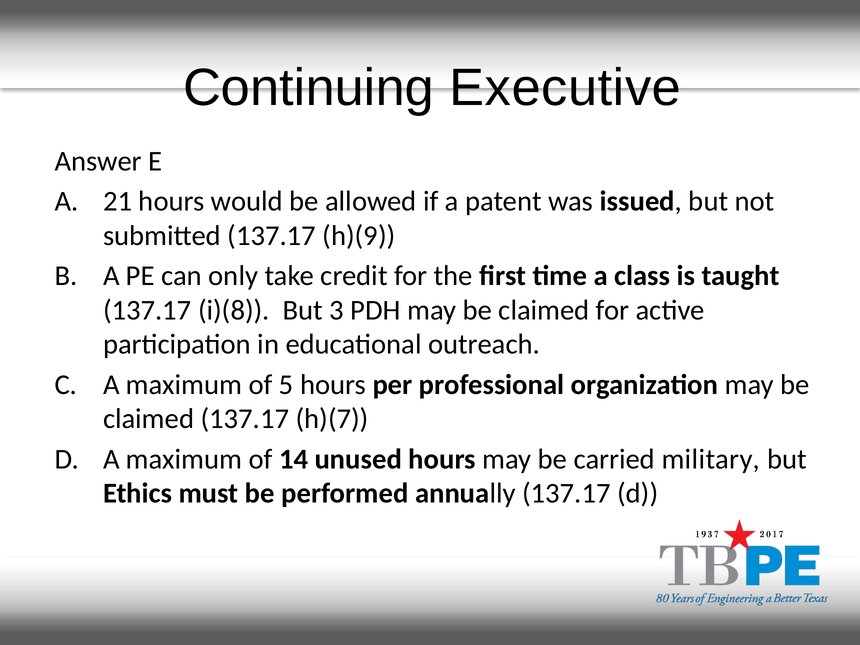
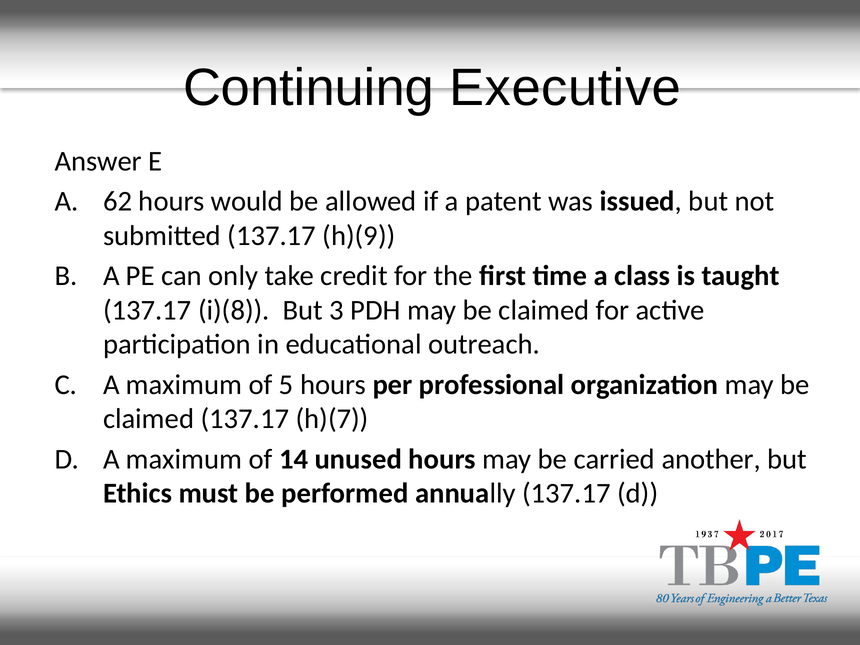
21: 21 -> 62
military: military -> another
